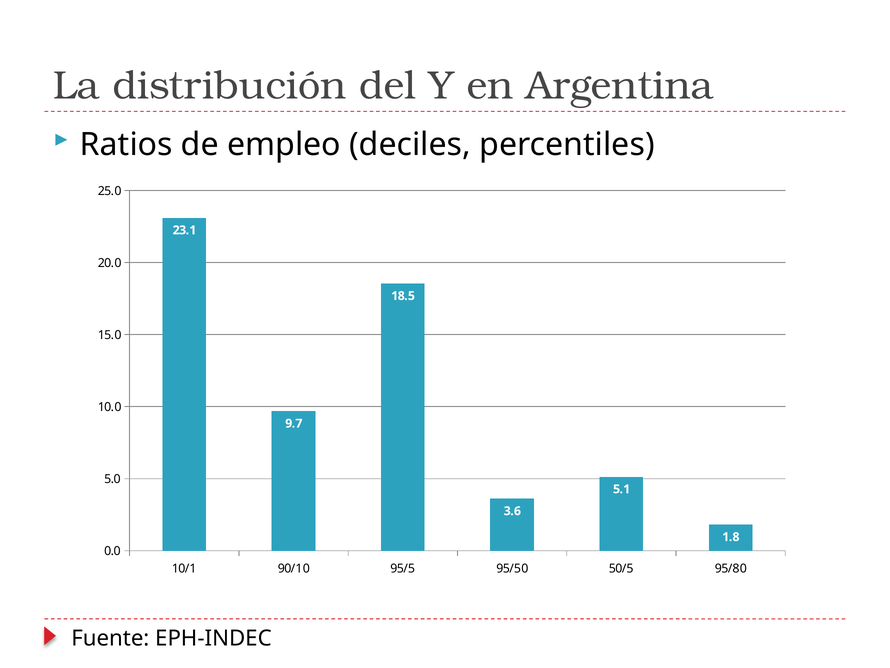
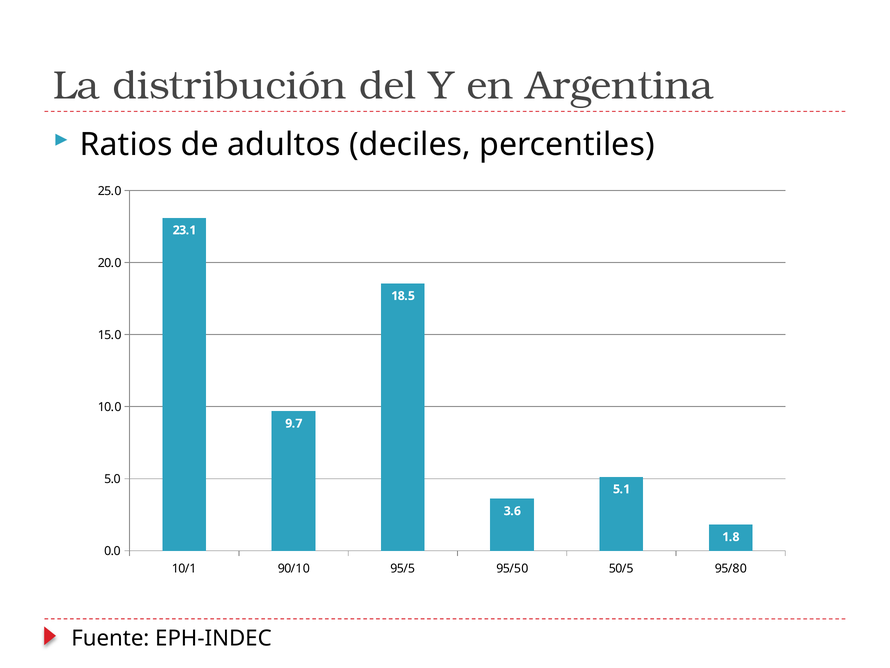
empleo: empleo -> adultos
